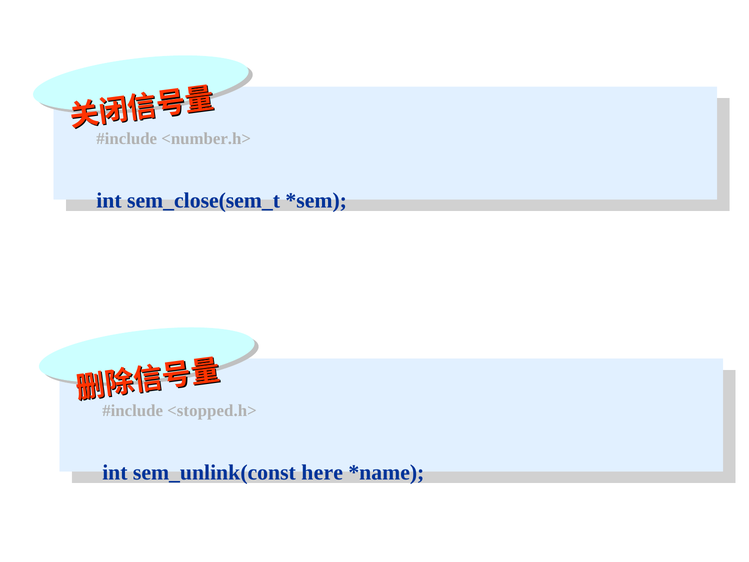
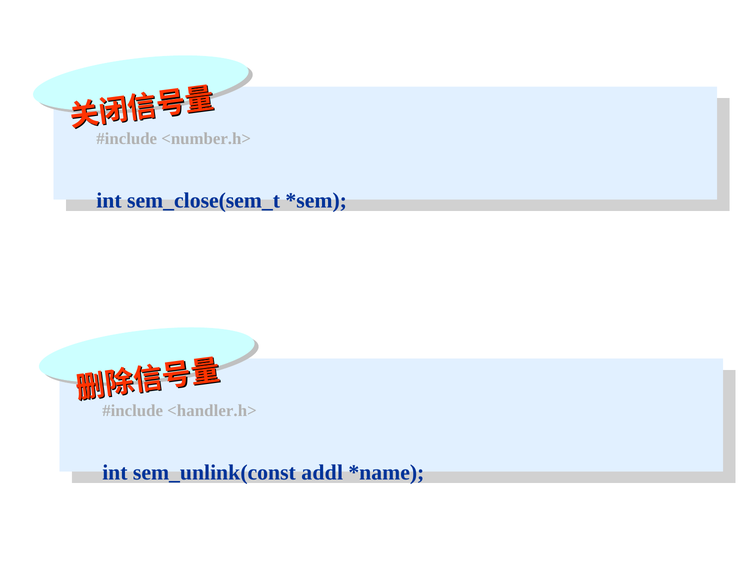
<stopped.h>: <stopped.h> -> <handler.h>
here: here -> addl
